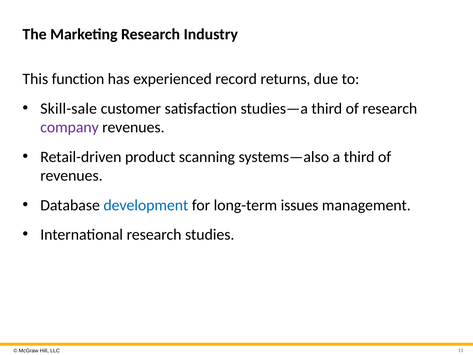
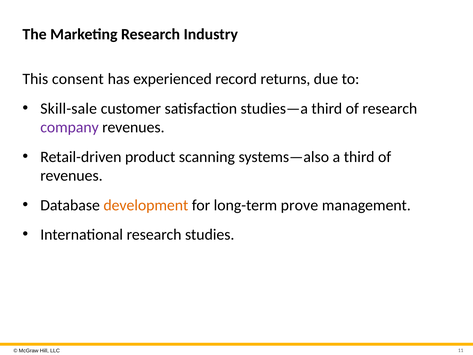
function: function -> consent
development colour: blue -> orange
issues: issues -> prove
